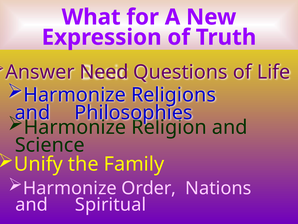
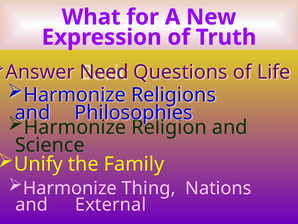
Order: Order -> Thing
Spiritual: Spiritual -> External
